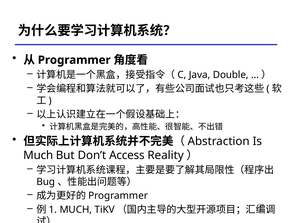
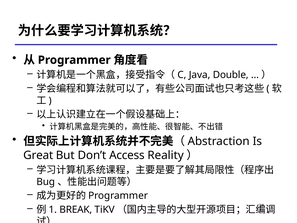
Much at (38, 155): Much -> Great
MUCH at (76, 209): MUCH -> BREAK
